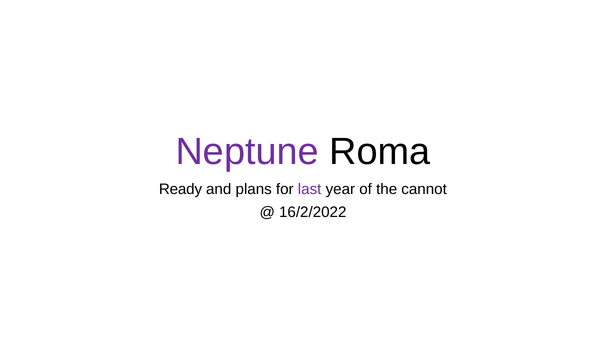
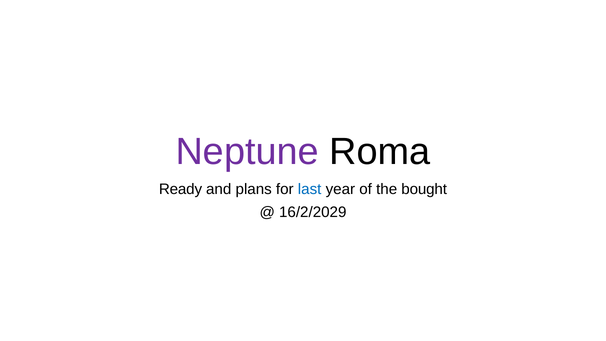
last colour: purple -> blue
cannot: cannot -> bought
16/2/2022: 16/2/2022 -> 16/2/2029
